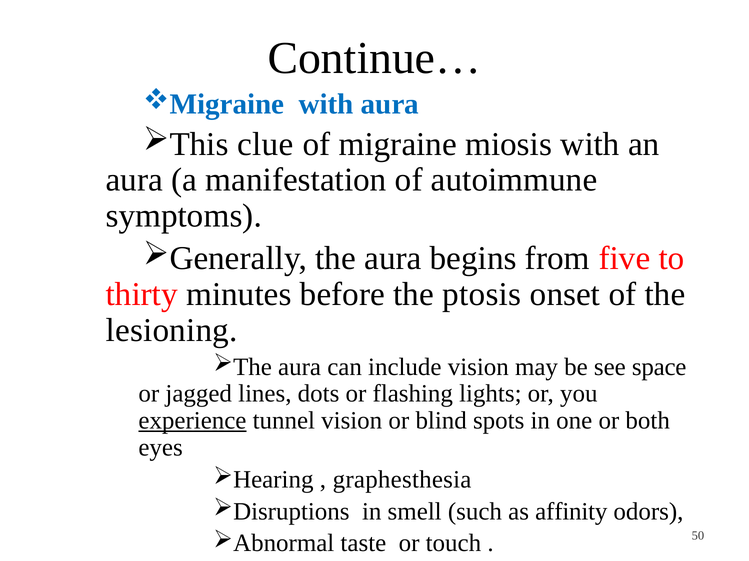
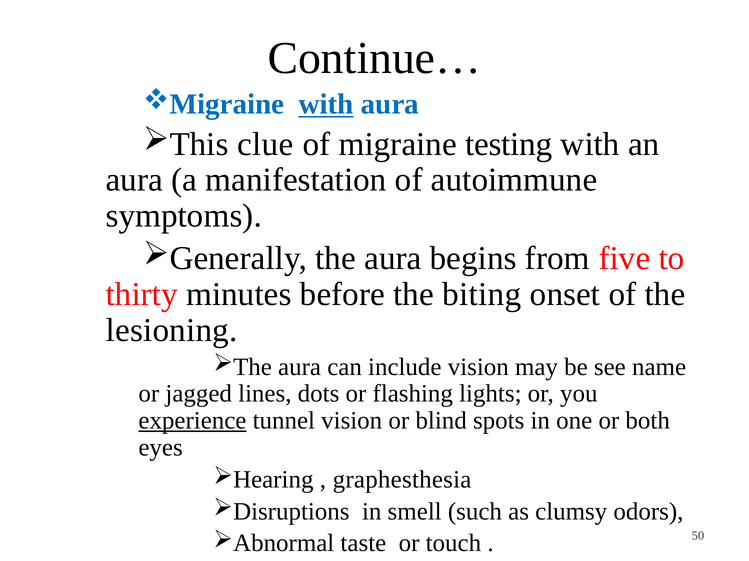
with at (326, 104) underline: none -> present
miosis: miosis -> testing
ptosis: ptosis -> biting
space: space -> name
affinity: affinity -> clumsy
